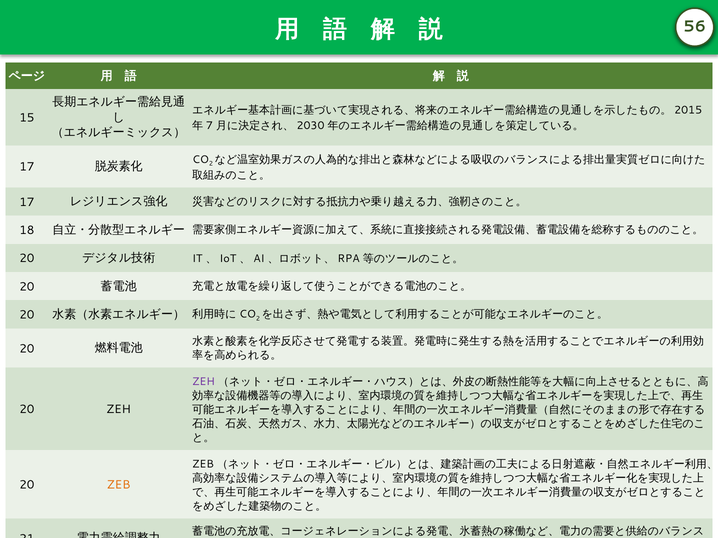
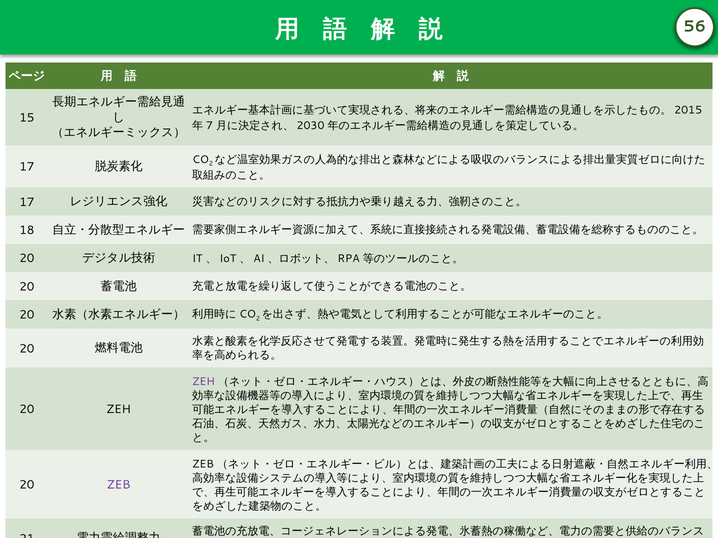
ZEB at (119, 485) colour: orange -> purple
